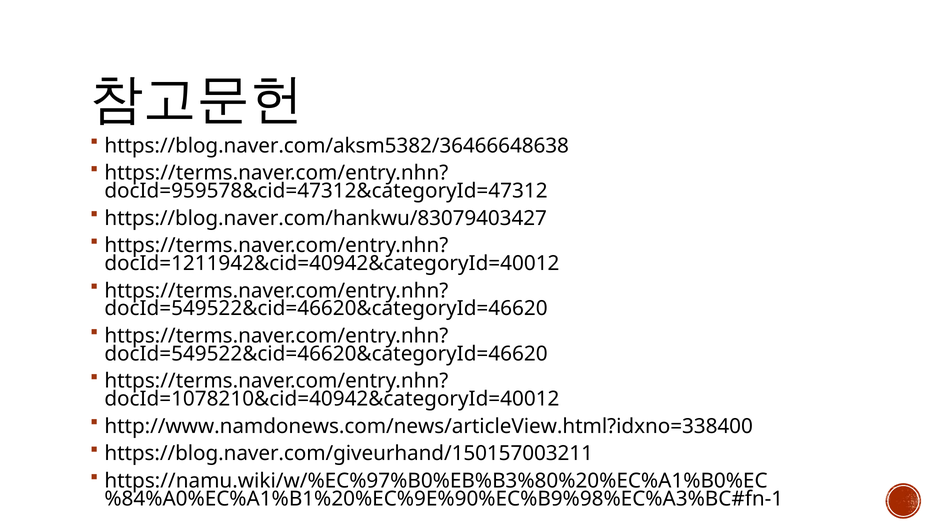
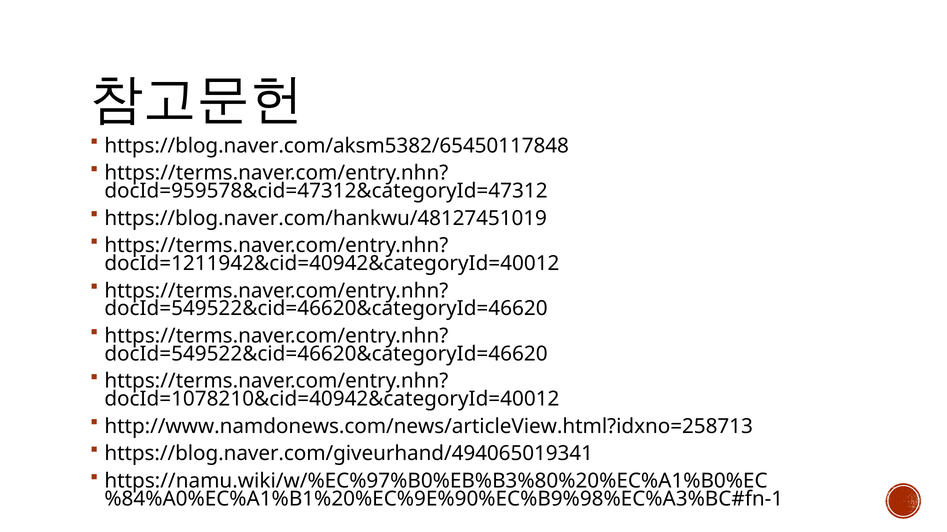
https://blog.naver.com/aksm5382/36466648638: https://blog.naver.com/aksm5382/36466648638 -> https://blog.naver.com/aksm5382/65450117848
https://blog.naver.com/hankwu/83079403427: https://blog.naver.com/hankwu/83079403427 -> https://blog.naver.com/hankwu/48127451019
http://www.namdonews.com/news/articleView.html?idxno=338400: http://www.namdonews.com/news/articleView.html?idxno=338400 -> http://www.namdonews.com/news/articleView.html?idxno=258713
https://blog.naver.com/giveurhand/150157003211: https://blog.naver.com/giveurhand/150157003211 -> https://blog.naver.com/giveurhand/494065019341
